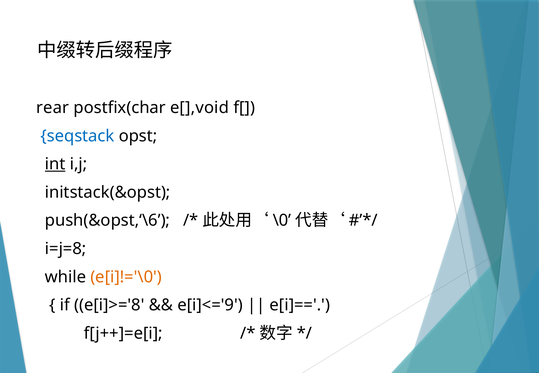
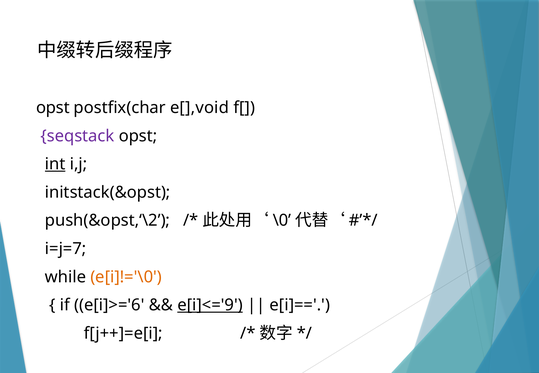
rear at (53, 108): rear -> opst
seqstack colour: blue -> purple
push(&opst,‘\6: push(&opst,‘\6 -> push(&opst,‘\2
i=j=8: i=j=8 -> i=j=7
e[i]>='8: e[i]>='8 -> e[i]>='6
e[i]<='9 underline: none -> present
